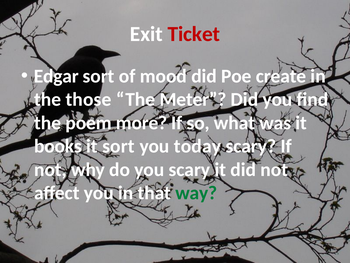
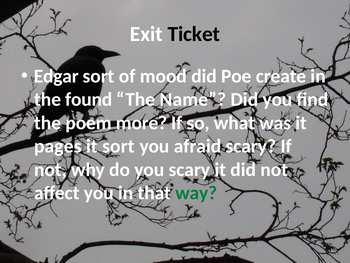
Ticket colour: red -> black
those: those -> found
Meter: Meter -> Name
books: books -> pages
today: today -> afraid
